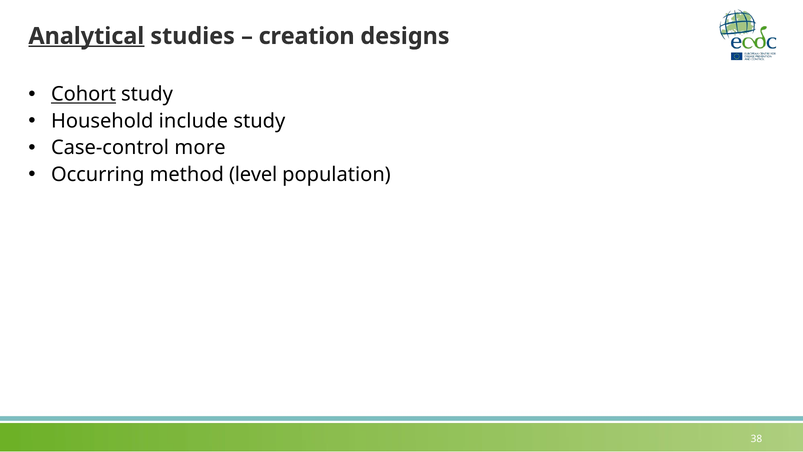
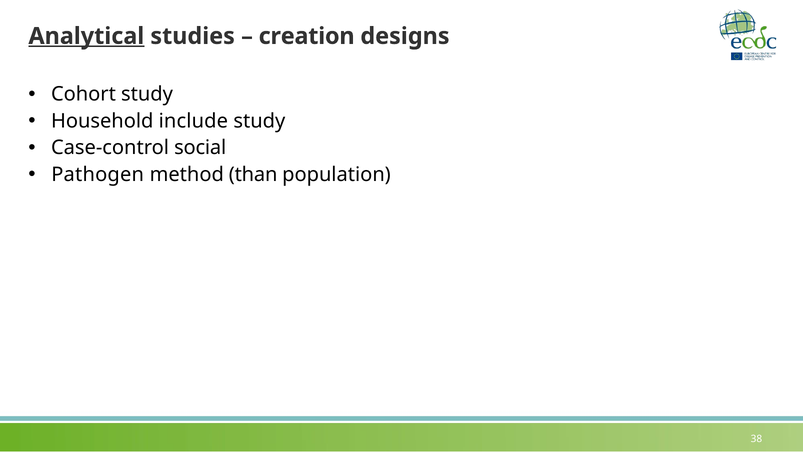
Cohort underline: present -> none
more: more -> social
Occurring: Occurring -> Pathogen
level: level -> than
